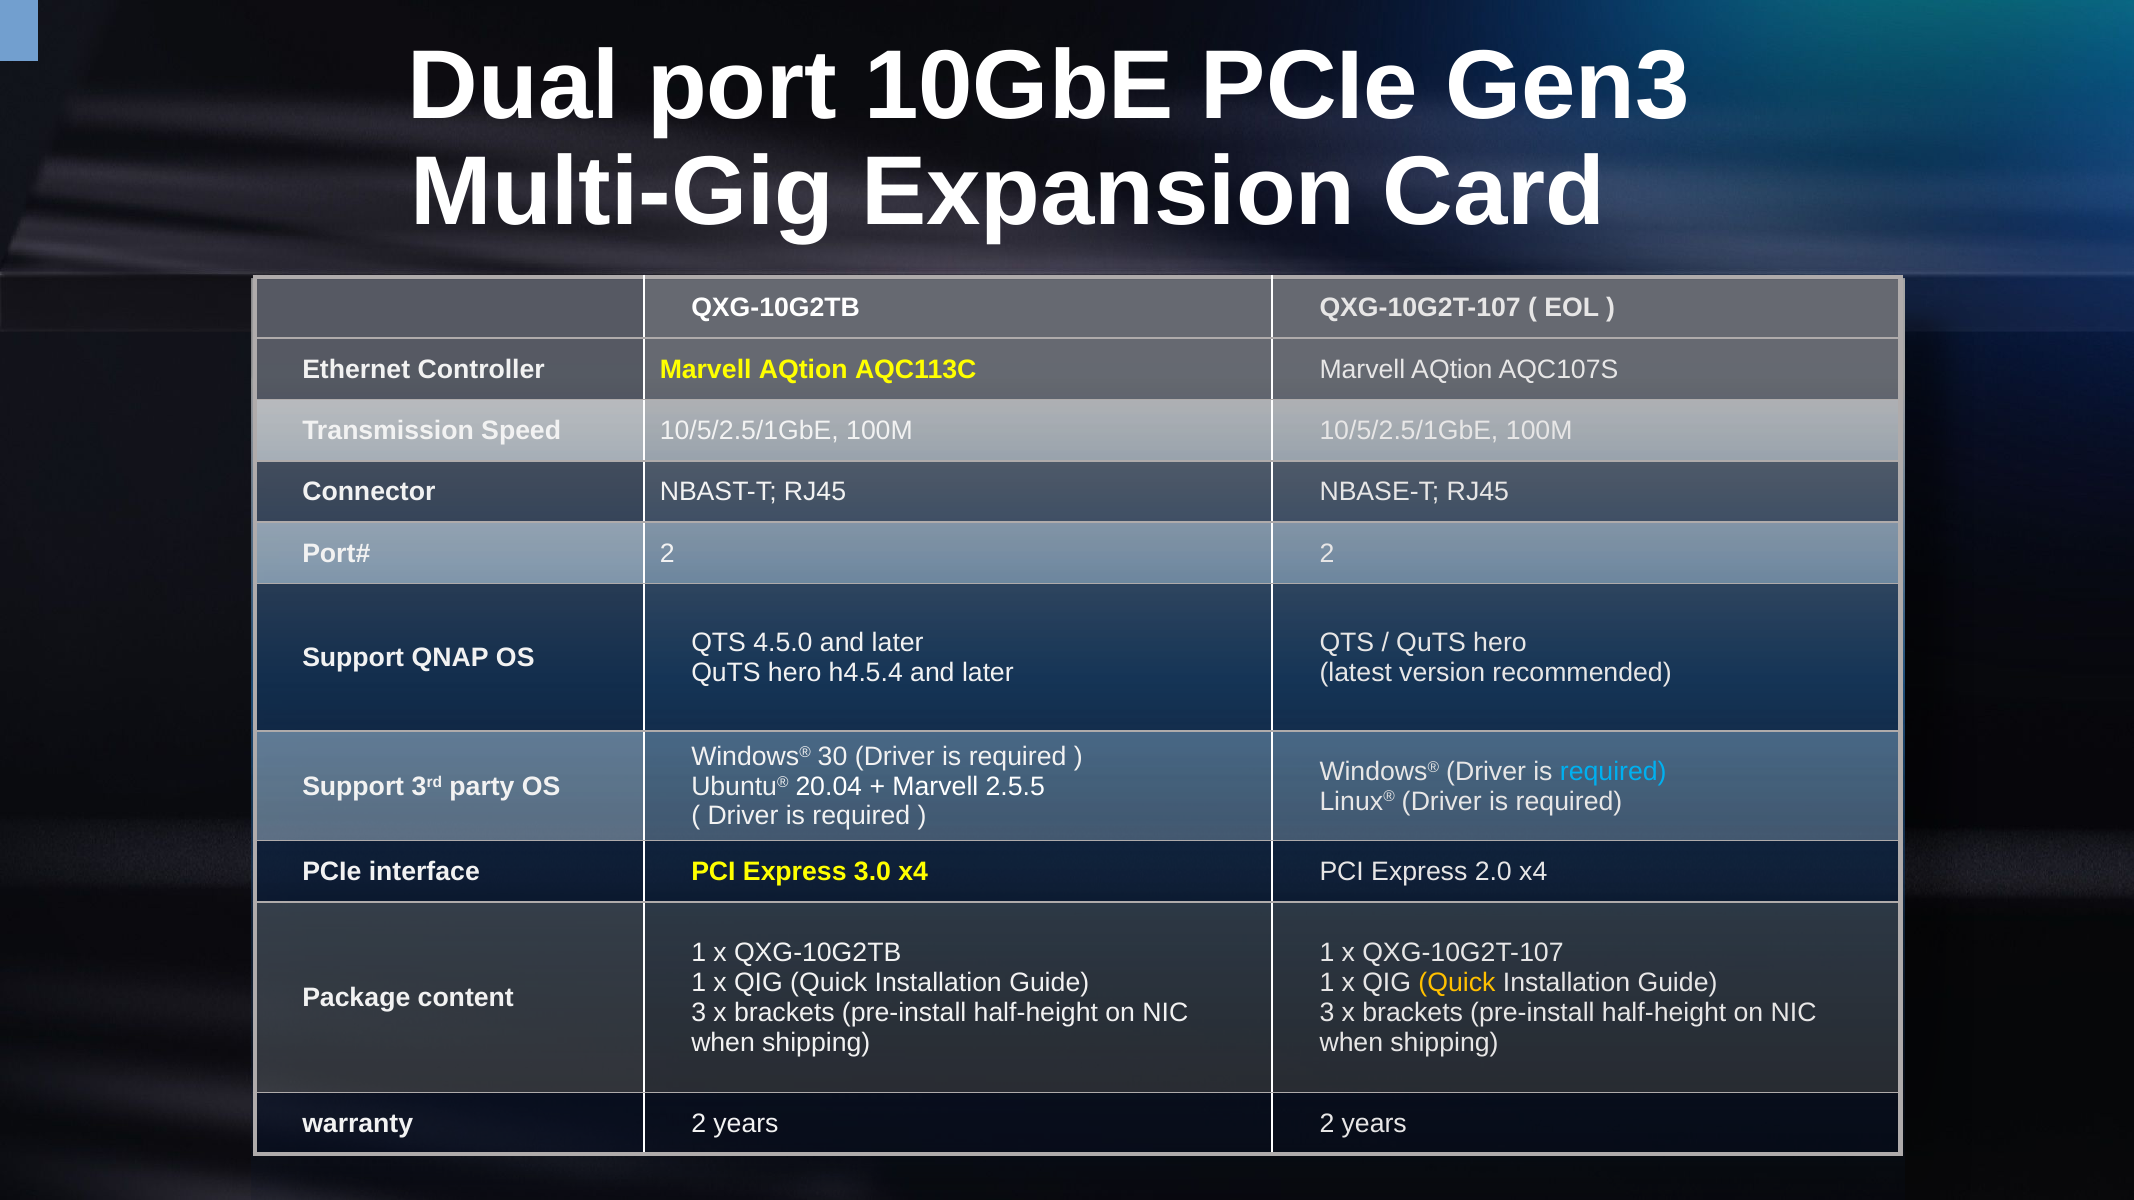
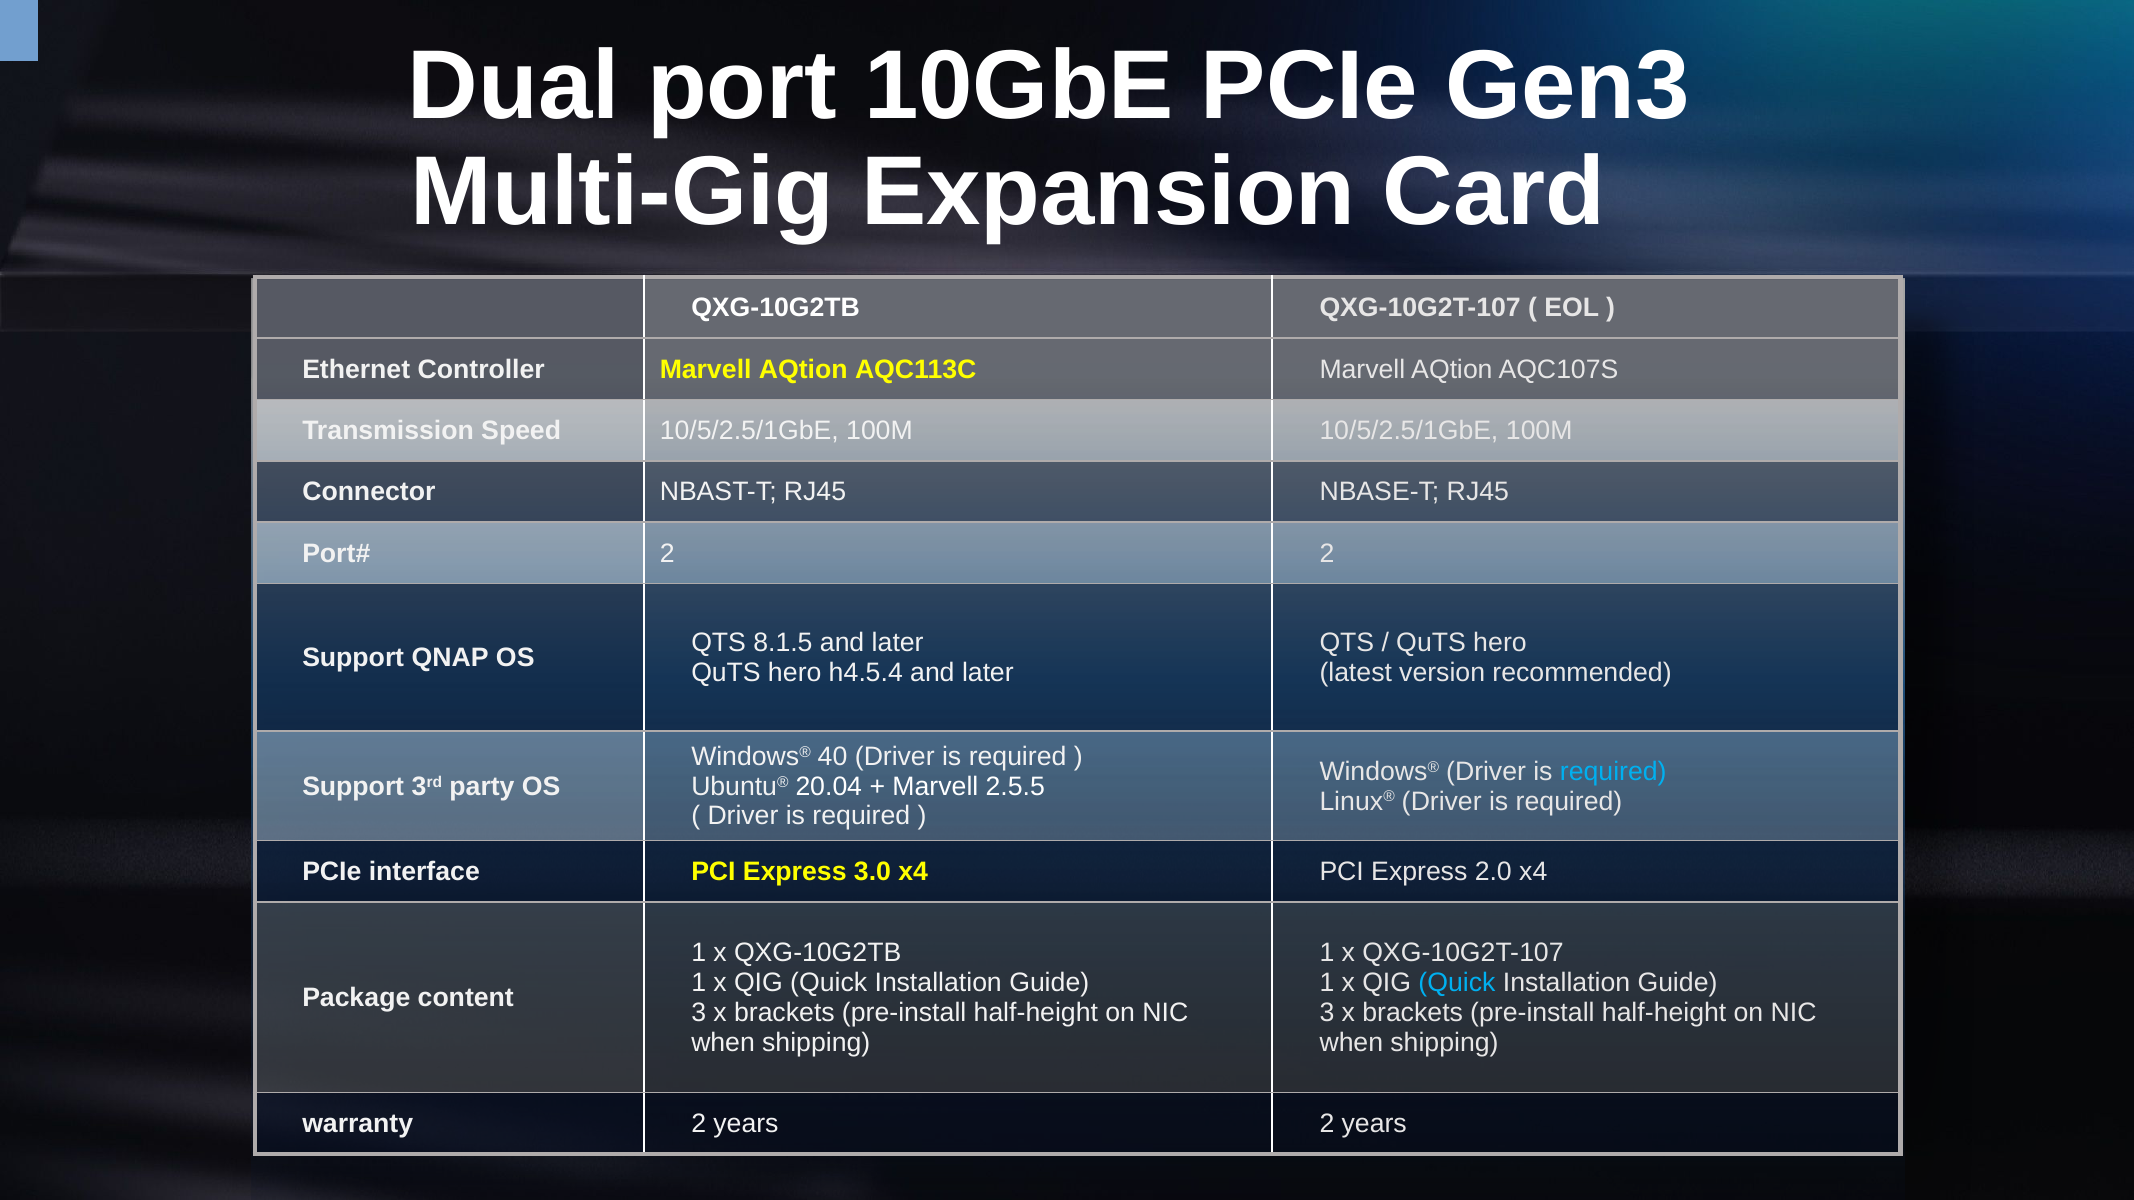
4.5.0: 4.5.0 -> 8.1.5
30: 30 -> 40
Quick at (1457, 983) colour: yellow -> light blue
